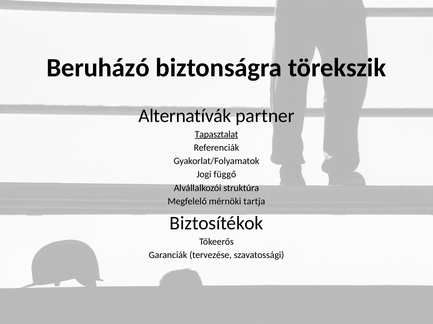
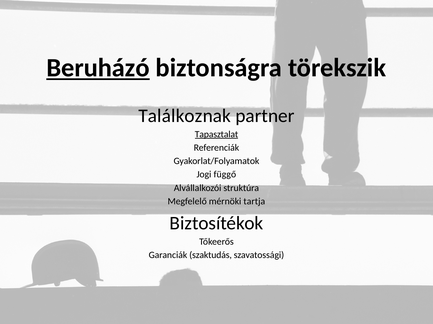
Beruházó underline: none -> present
Alternatívák: Alternatívák -> Találkoznak
tervezése: tervezése -> szaktudás
